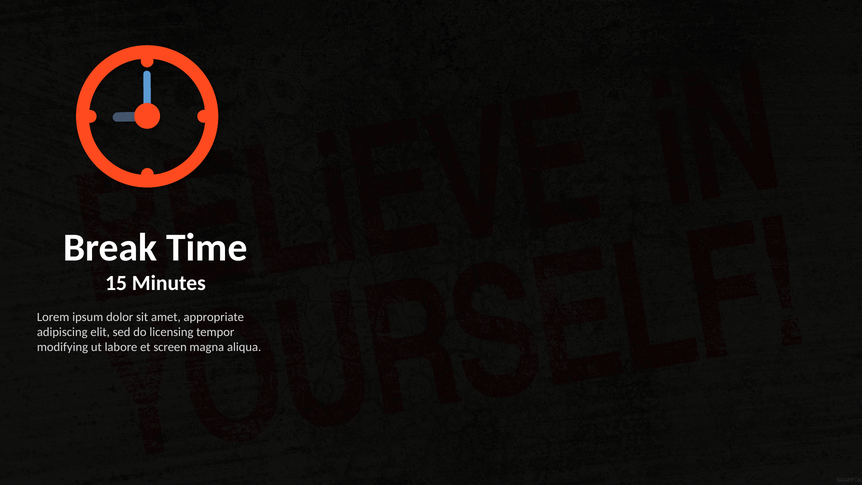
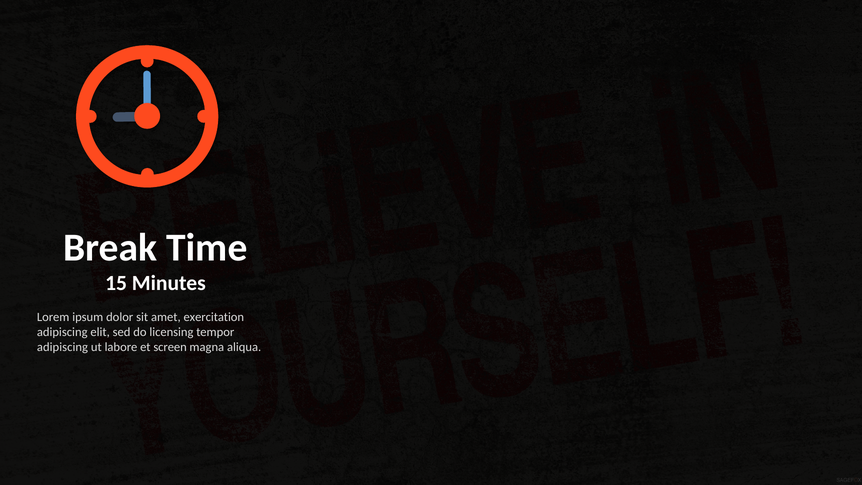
appropriate: appropriate -> exercitation
modifying at (63, 347): modifying -> adipiscing
